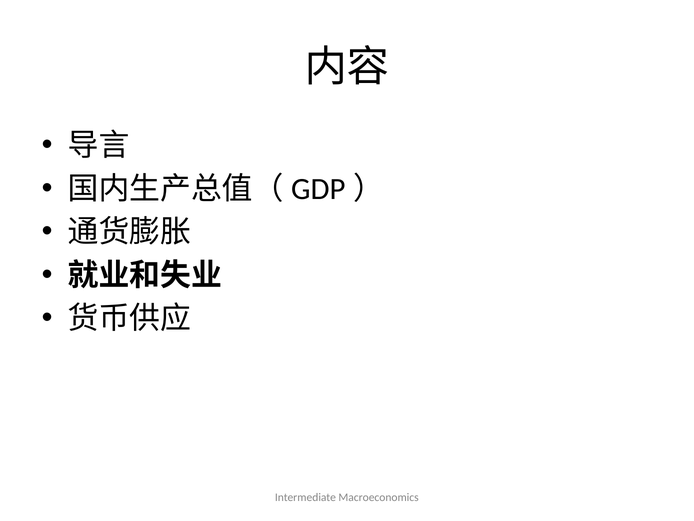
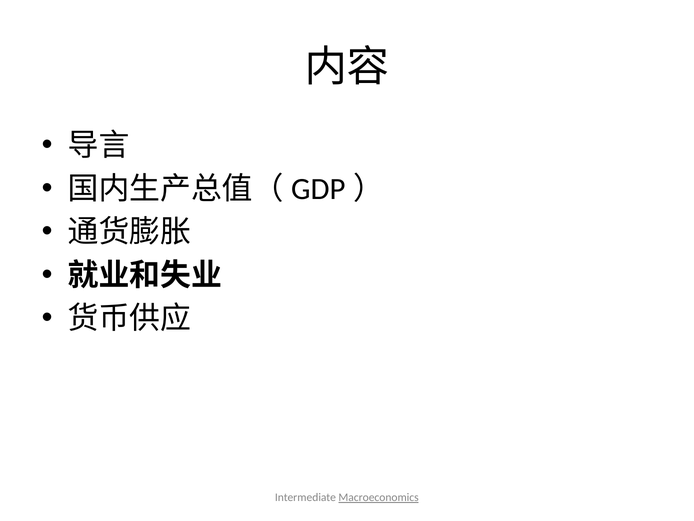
Macroeconomics underline: none -> present
